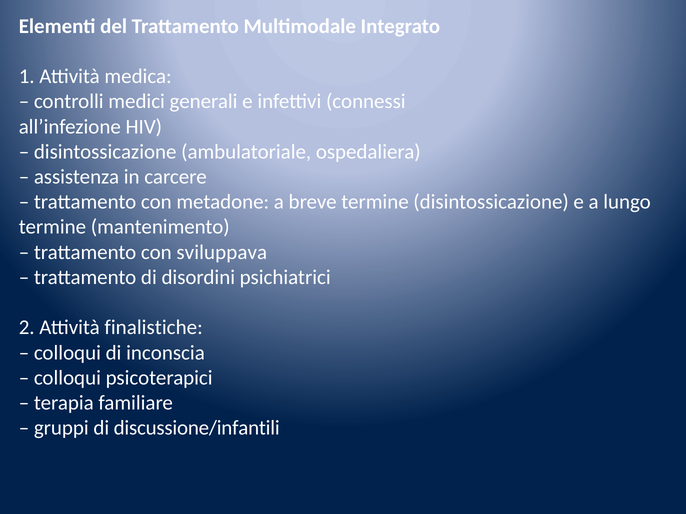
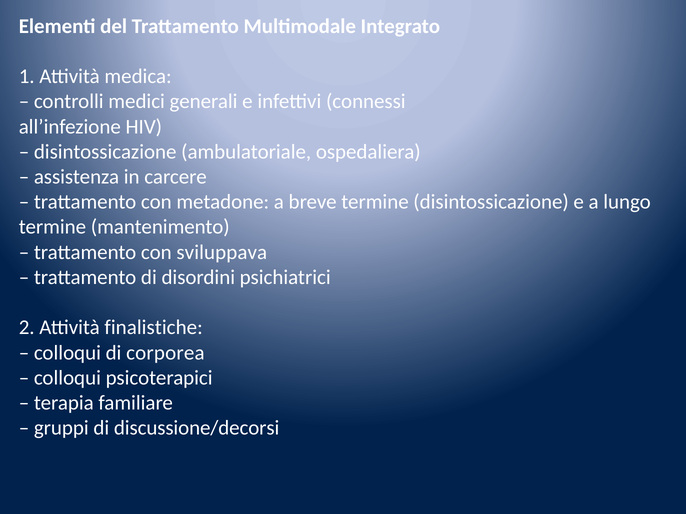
inconscia: inconscia -> corporea
discussione/infantili: discussione/infantili -> discussione/decorsi
